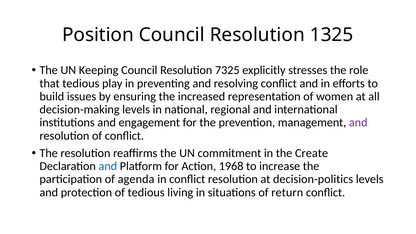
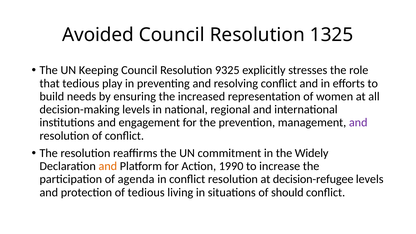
Position: Position -> Avoided
7325: 7325 -> 9325
issues: issues -> needs
Create: Create -> Widely
and at (108, 166) colour: blue -> orange
1968: 1968 -> 1990
decision-politics: decision-politics -> decision-refugee
return: return -> should
